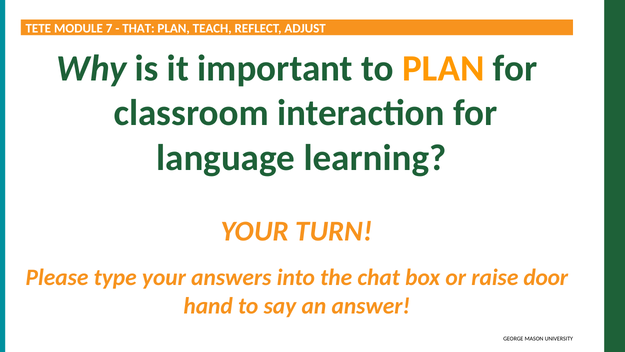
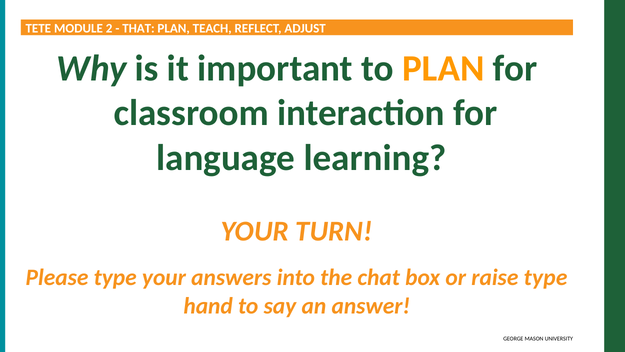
7: 7 -> 2
raise door: door -> type
